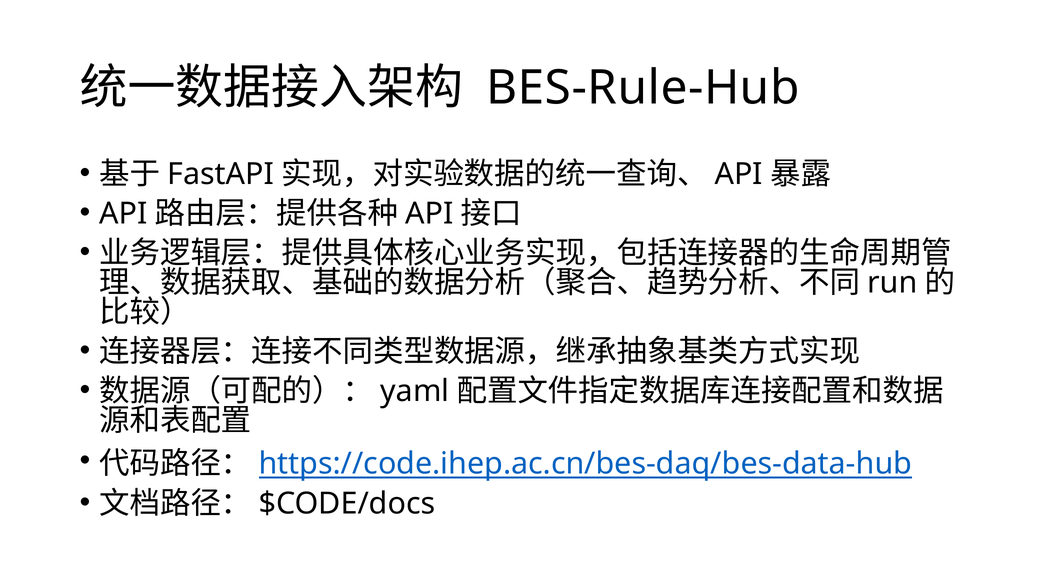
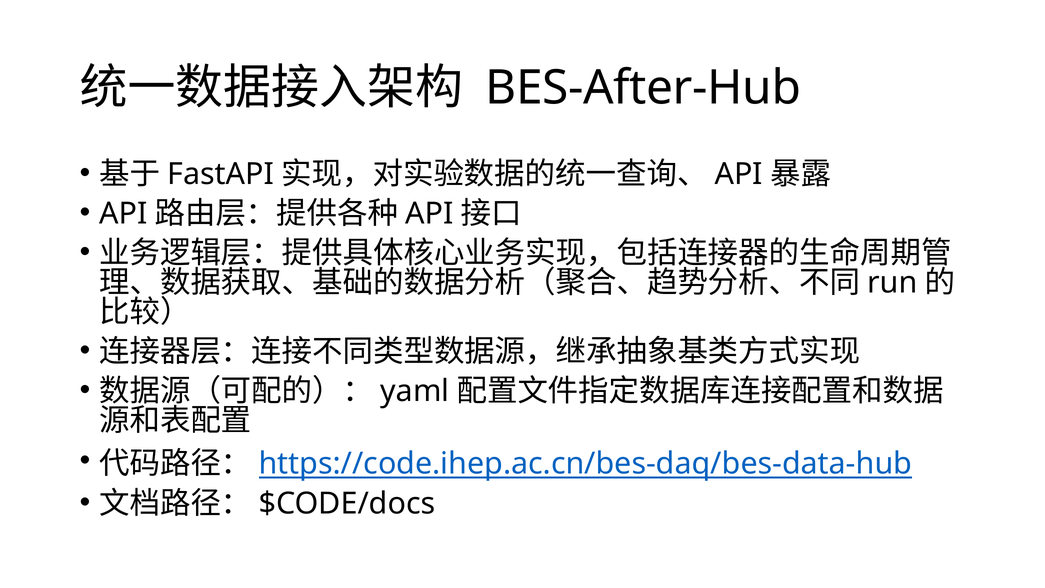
BES-Rule-Hub: BES-Rule-Hub -> BES-After-Hub
